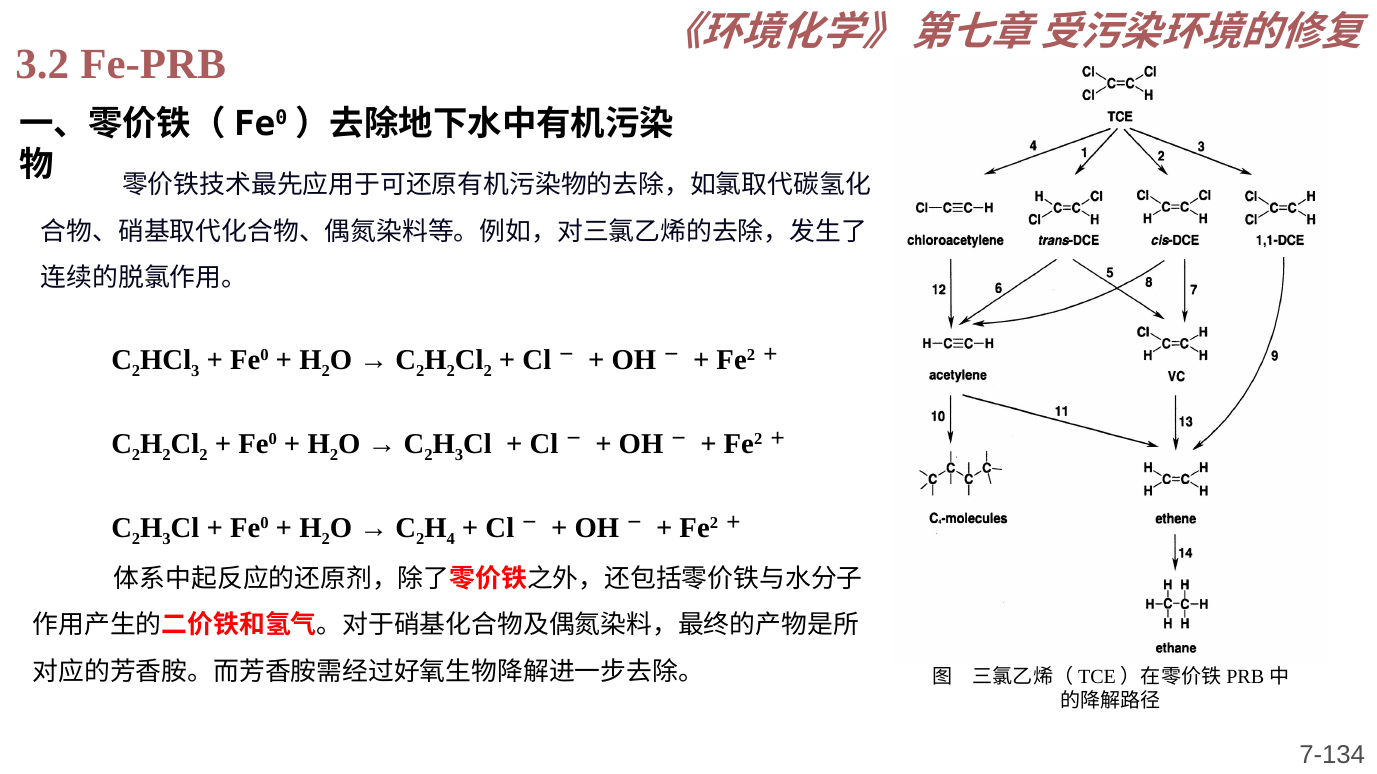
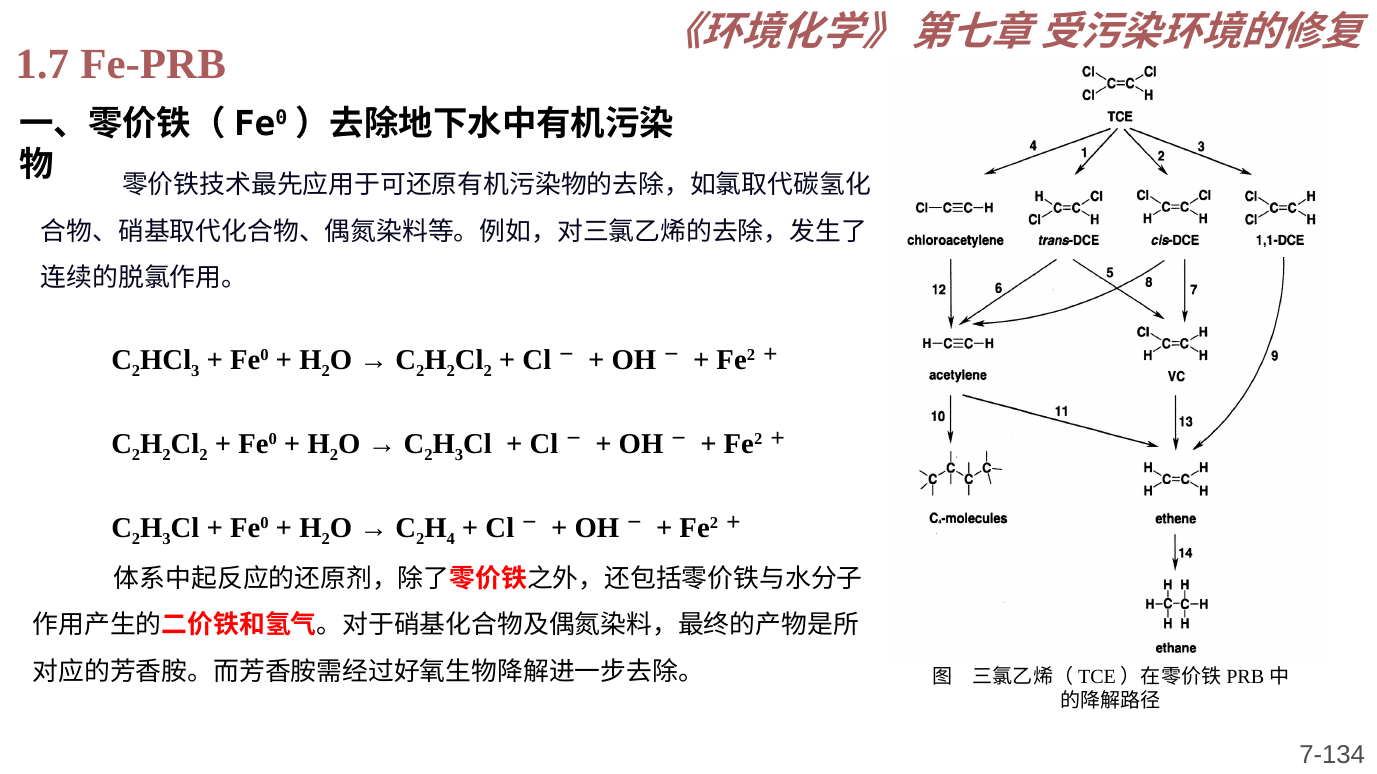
3.2: 3.2 -> 1.7
